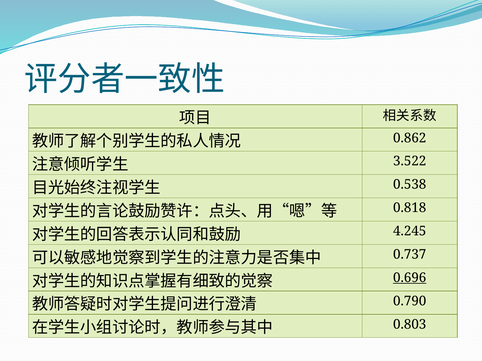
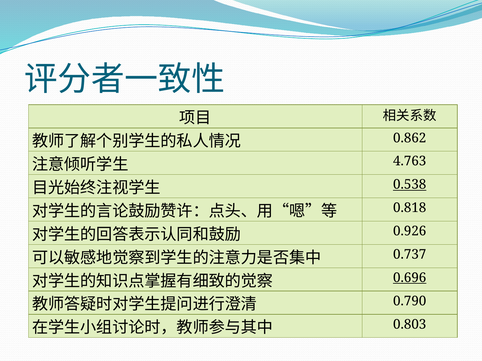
3.522: 3.522 -> 4.763
0.538 underline: none -> present
4.245: 4.245 -> 0.926
